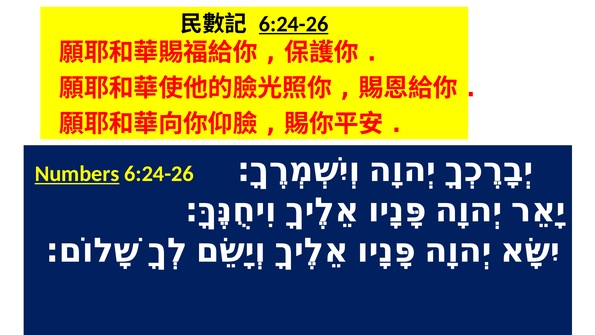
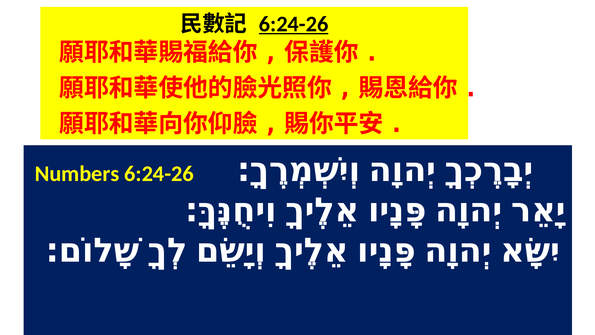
Numbers underline: present -> none
